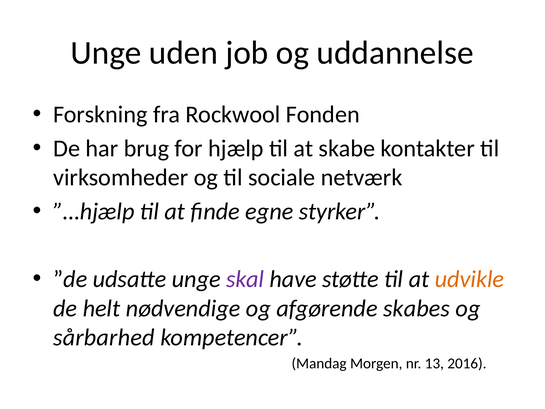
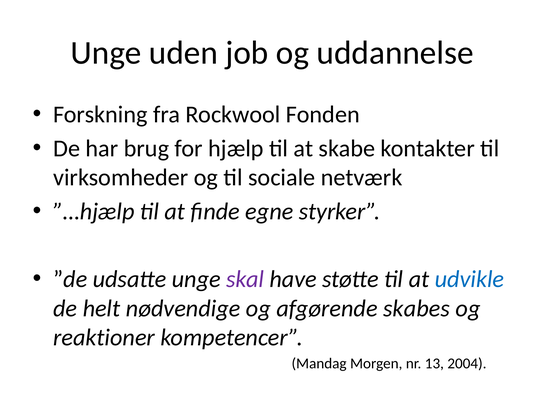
udvikle colour: orange -> blue
sårbarhed: sårbarhed -> reaktioner
2016: 2016 -> 2004
